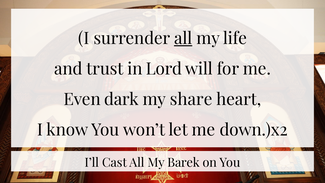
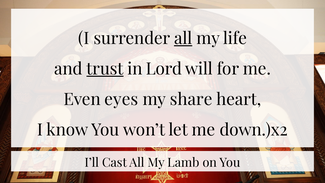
trust underline: none -> present
dark: dark -> eyes
Barek: Barek -> Lamb
